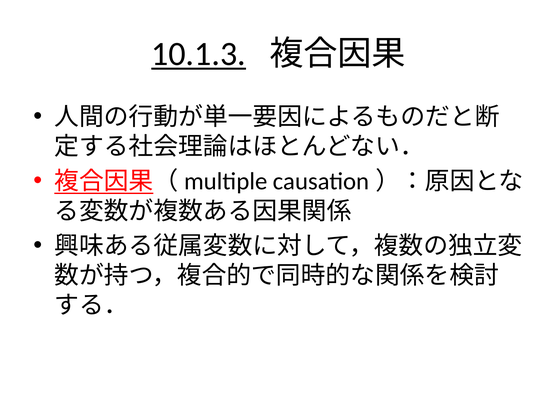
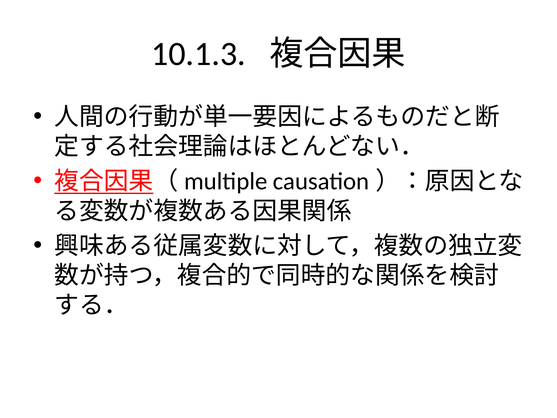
10.1.3 underline: present -> none
